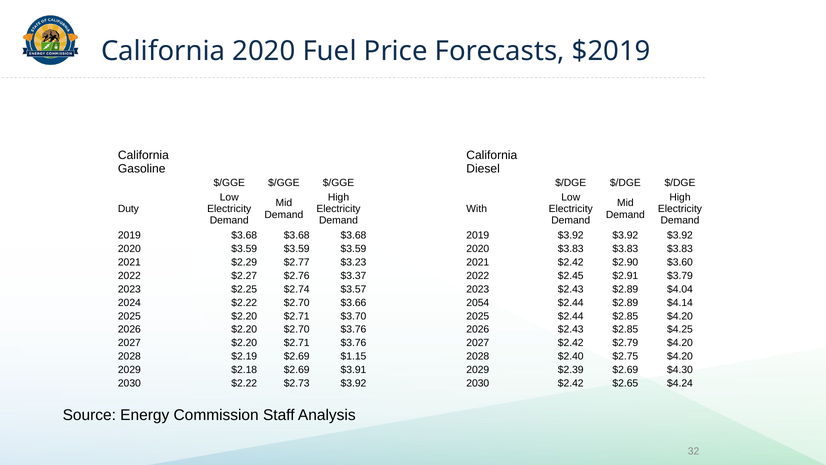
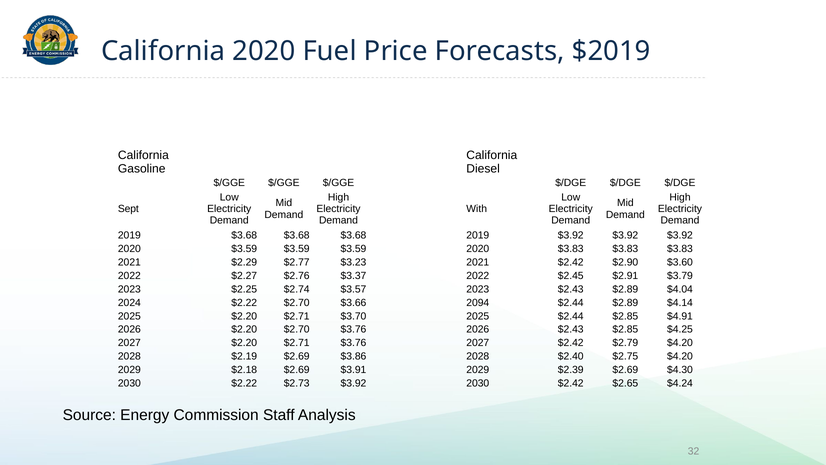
Duty: Duty -> Sept
2054: 2054 -> 2094
$2.85 $4.20: $4.20 -> $4.91
$1.15: $1.15 -> $3.86
